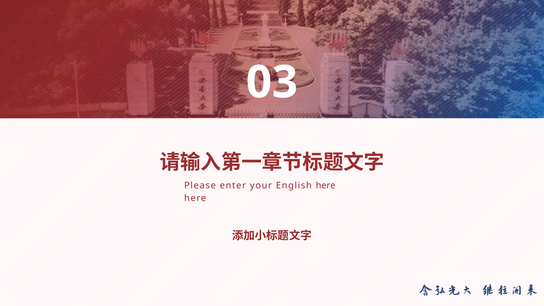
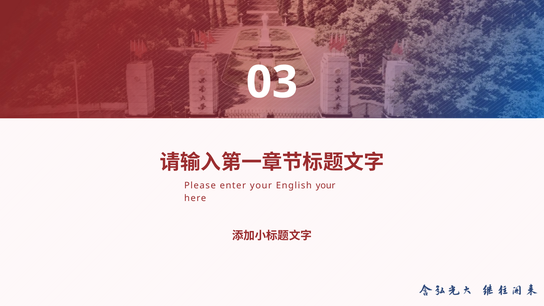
English here: here -> your
